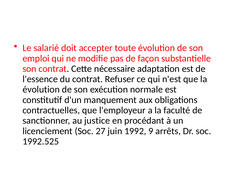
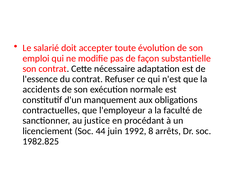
évolution at (41, 90): évolution -> accidents
27: 27 -> 44
9: 9 -> 8
1992.525: 1992.525 -> 1982.825
